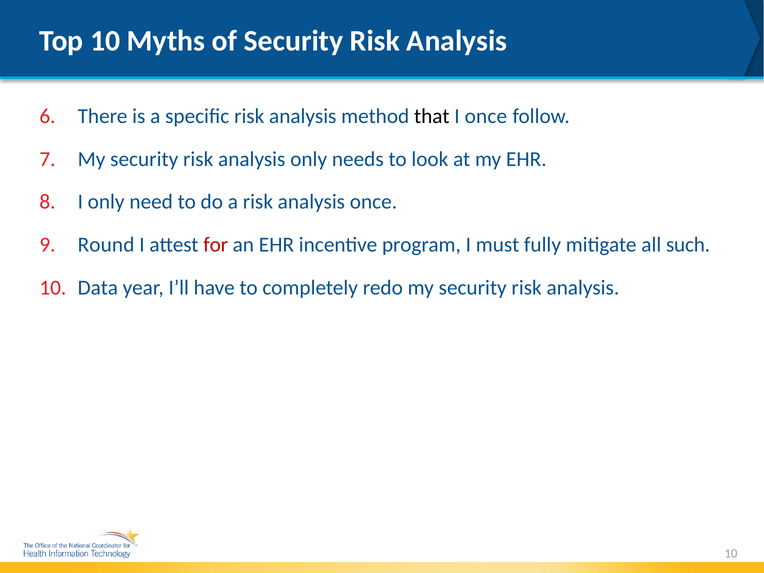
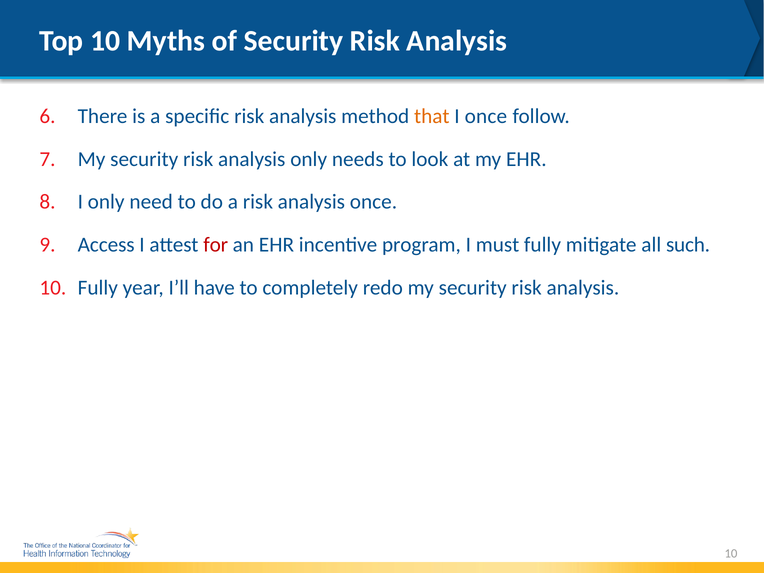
that colour: black -> orange
Round: Round -> Access
10 Data: Data -> Fully
